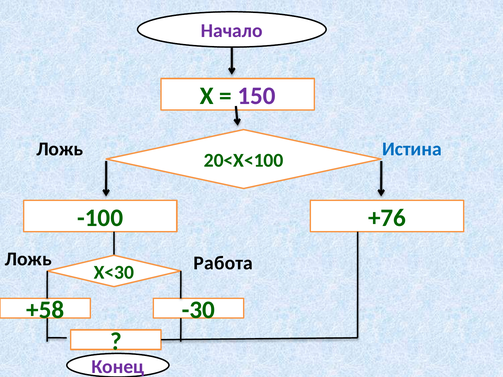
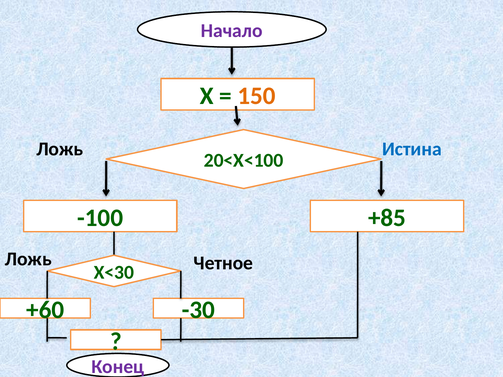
150 colour: purple -> orange
+76: +76 -> +85
Работа: Работа -> Четное
+58: +58 -> +60
